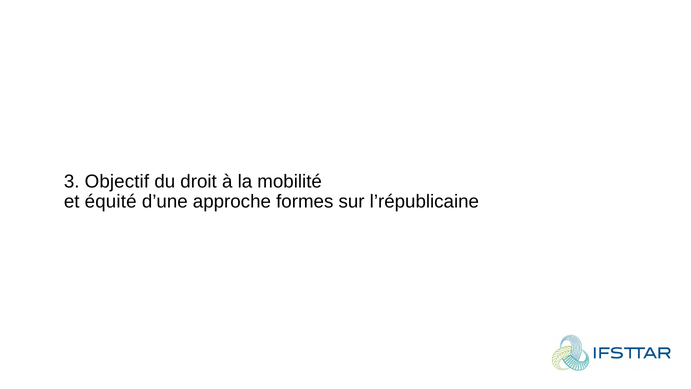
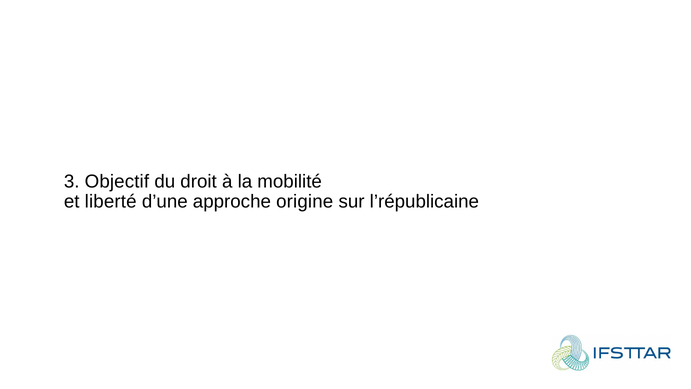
équité: équité -> liberté
formes: formes -> origine
